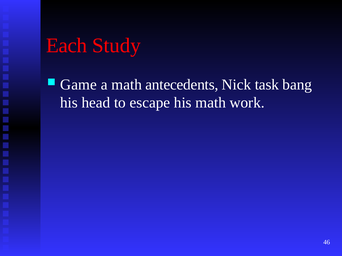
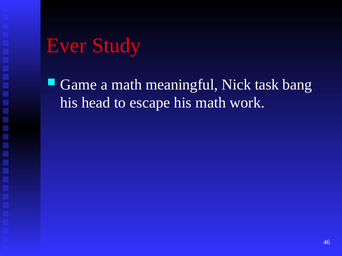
Each: Each -> Ever
antecedents: antecedents -> meaningful
